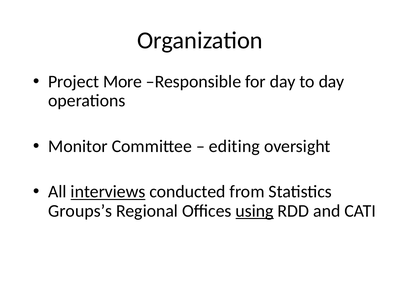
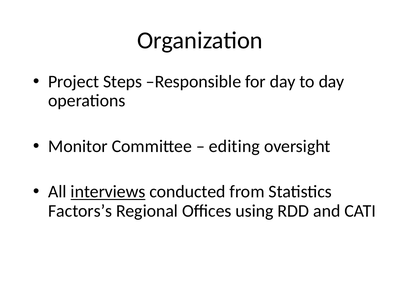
More: More -> Steps
Groups’s: Groups’s -> Factors’s
using underline: present -> none
